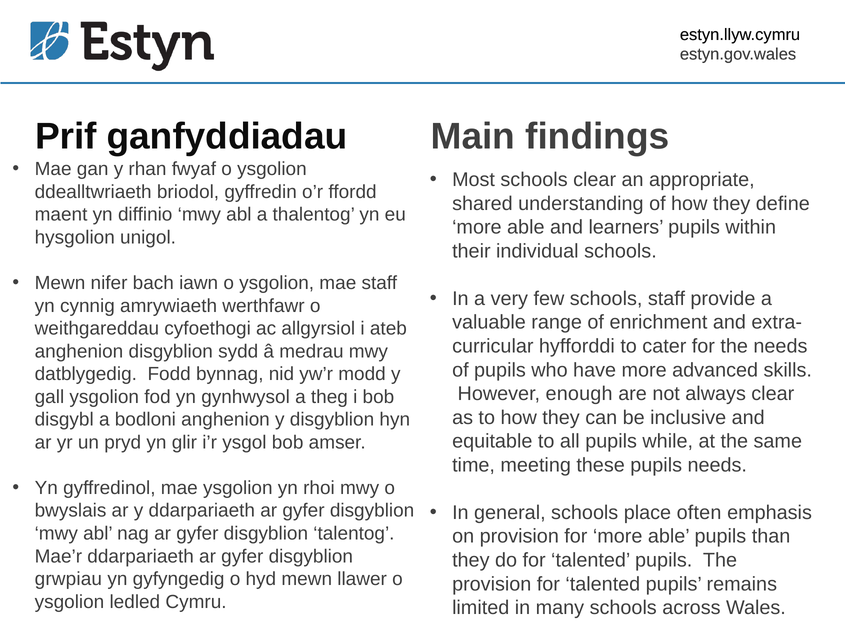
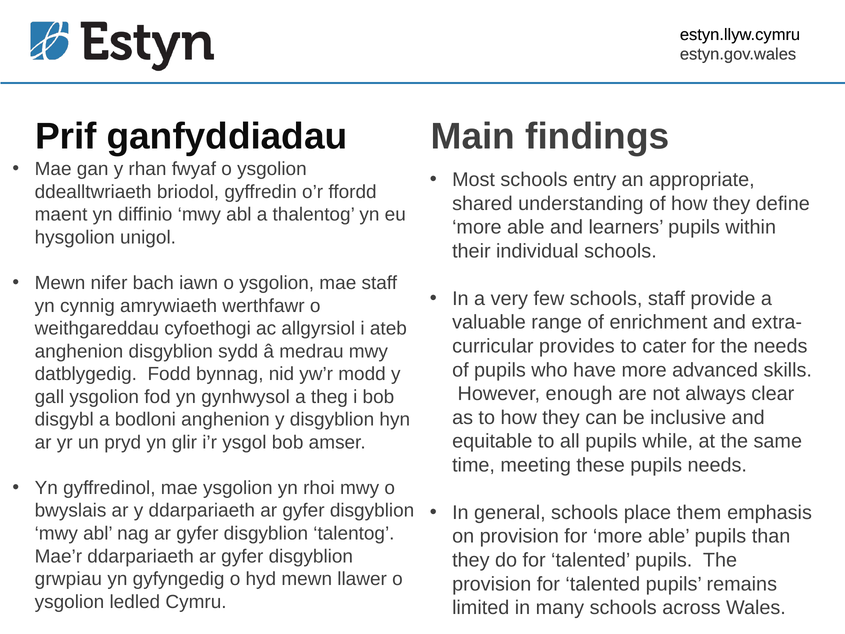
schools clear: clear -> entry
hyfforddi: hyfforddi -> provides
often: often -> them
